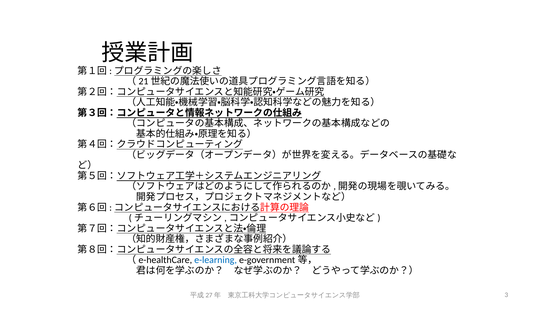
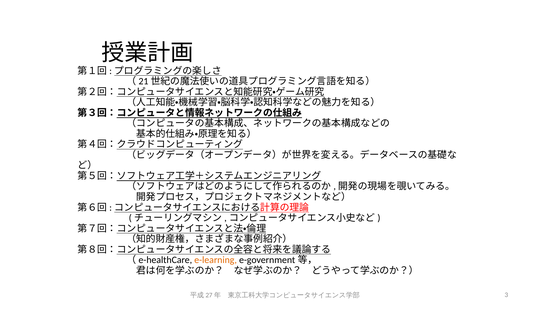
e-learning colour: blue -> orange
